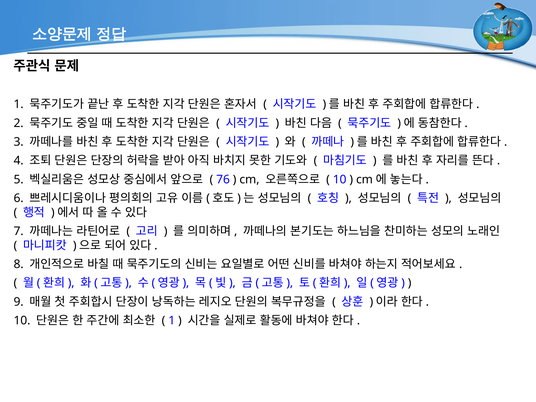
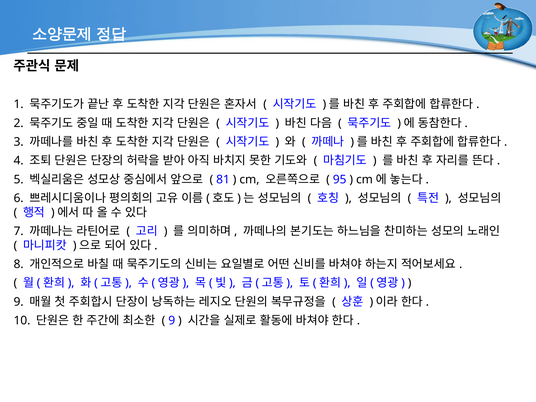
76: 76 -> 81
10 at (340, 179): 10 -> 95
1 at (172, 321): 1 -> 9
